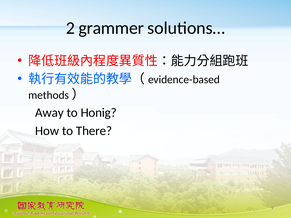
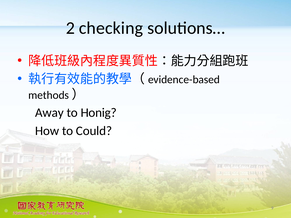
grammer: grammer -> checking
There: There -> Could
